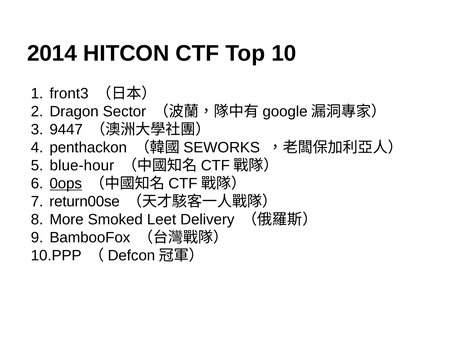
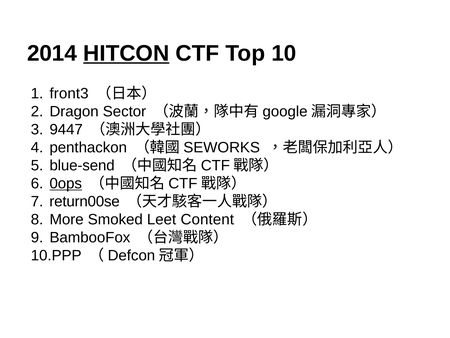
HITCON underline: none -> present
blue-hour: blue-hour -> blue-send
Delivery: Delivery -> Content
